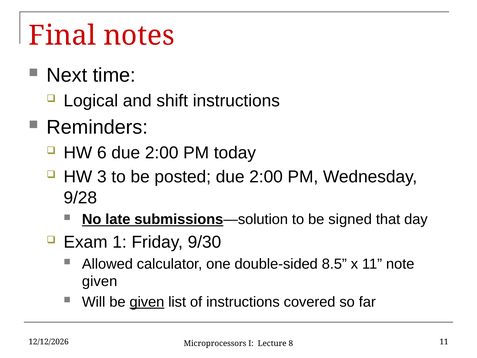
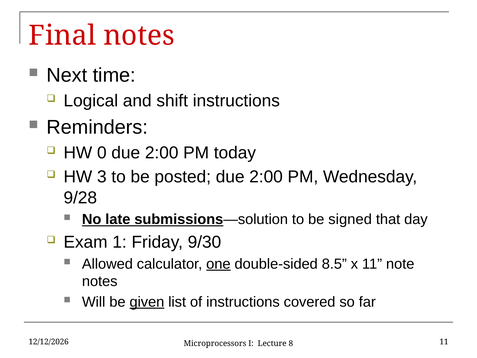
6: 6 -> 0
one underline: none -> present
given at (100, 281): given -> notes
